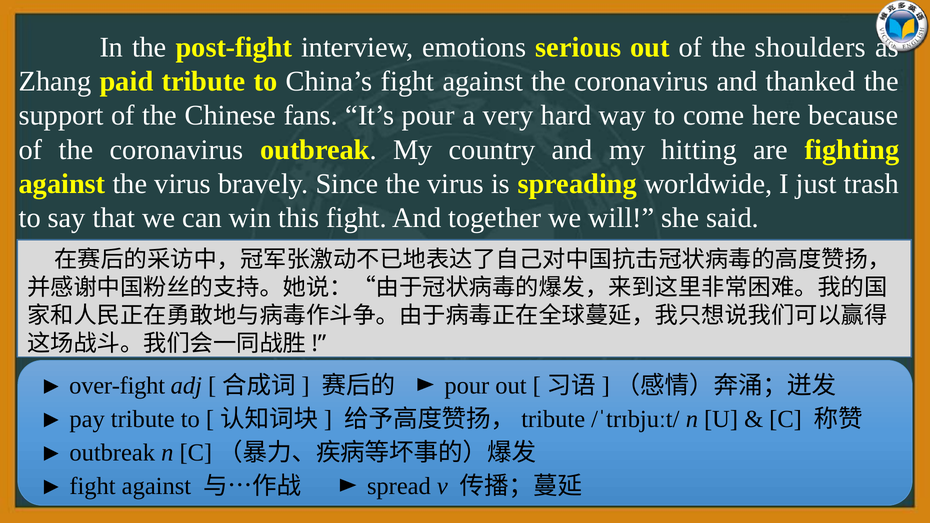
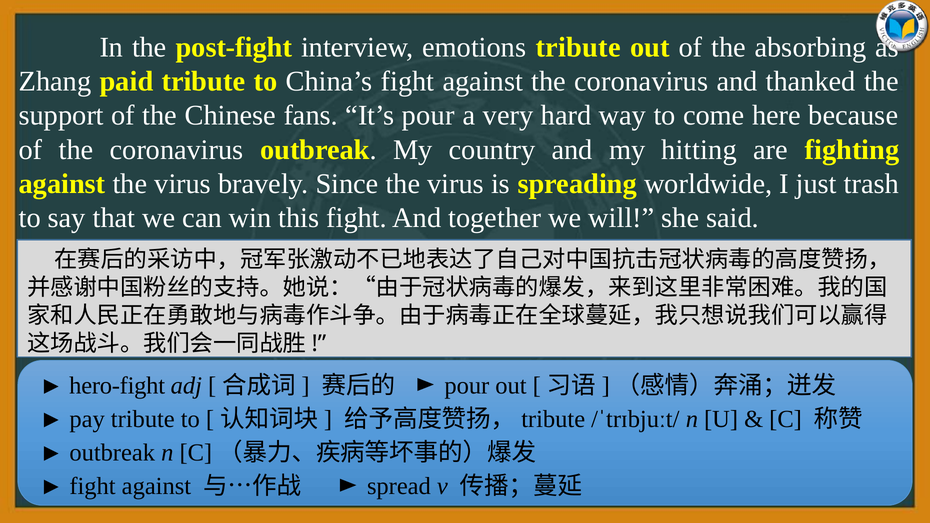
emotions serious: serious -> tribute
shoulders: shoulders -> absorbing
over-fight: over-fight -> hero-fight
